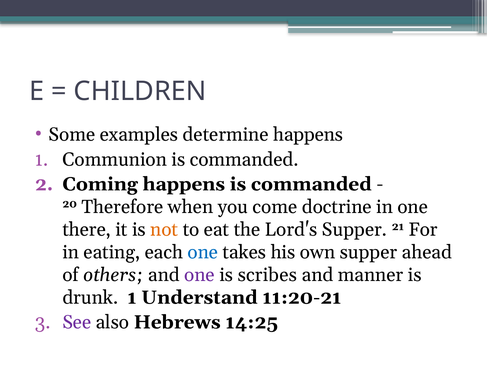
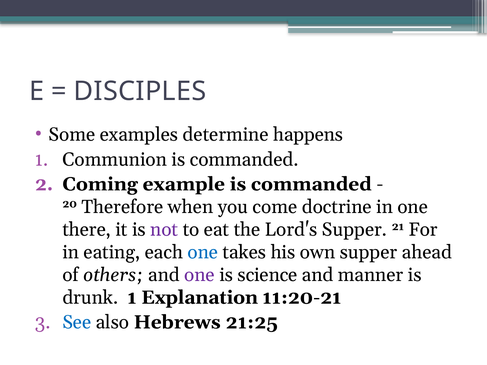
CHILDREN: CHILDREN -> DISCIPLES
Coming happens: happens -> example
not colour: orange -> purple
scribes: scribes -> science
Understand: Understand -> Explanation
See colour: purple -> blue
14:25: 14:25 -> 21:25
